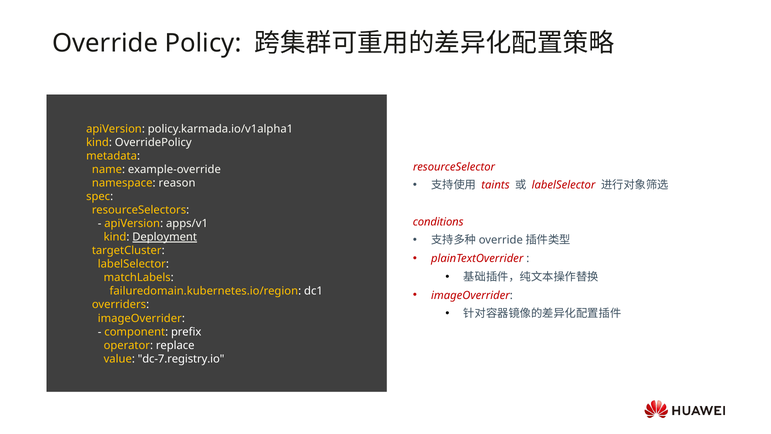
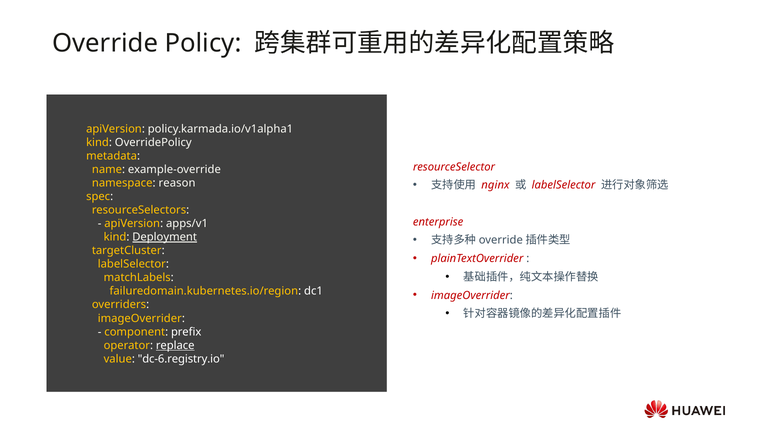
taints: taints -> nginx
conditions: conditions -> enterprise
replace underline: none -> present
dc-7.registry.io: dc-7.registry.io -> dc-6.registry.io
